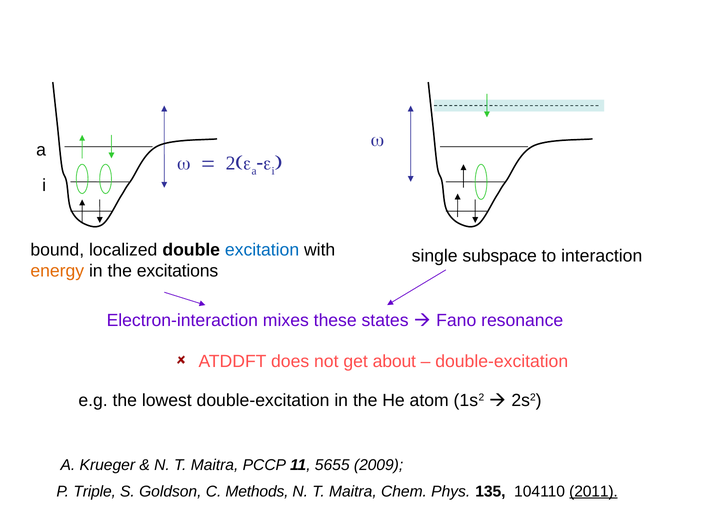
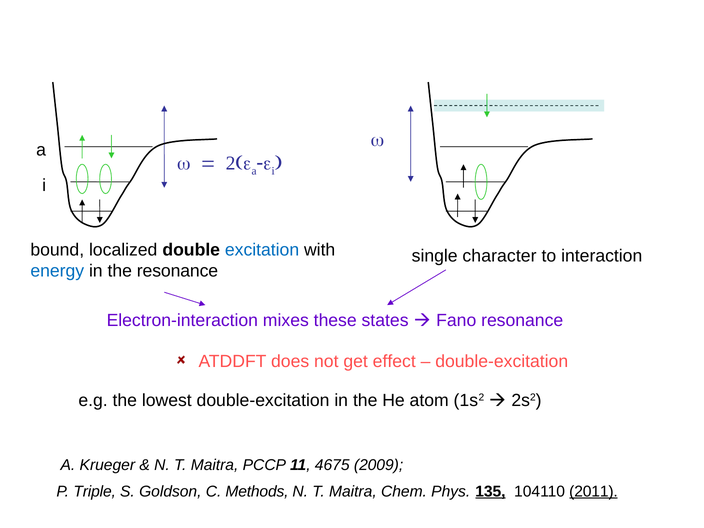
subspace: subspace -> character
energy colour: orange -> blue
the excitations: excitations -> resonance
about: about -> effect
5655: 5655 -> 4675
135 underline: none -> present
